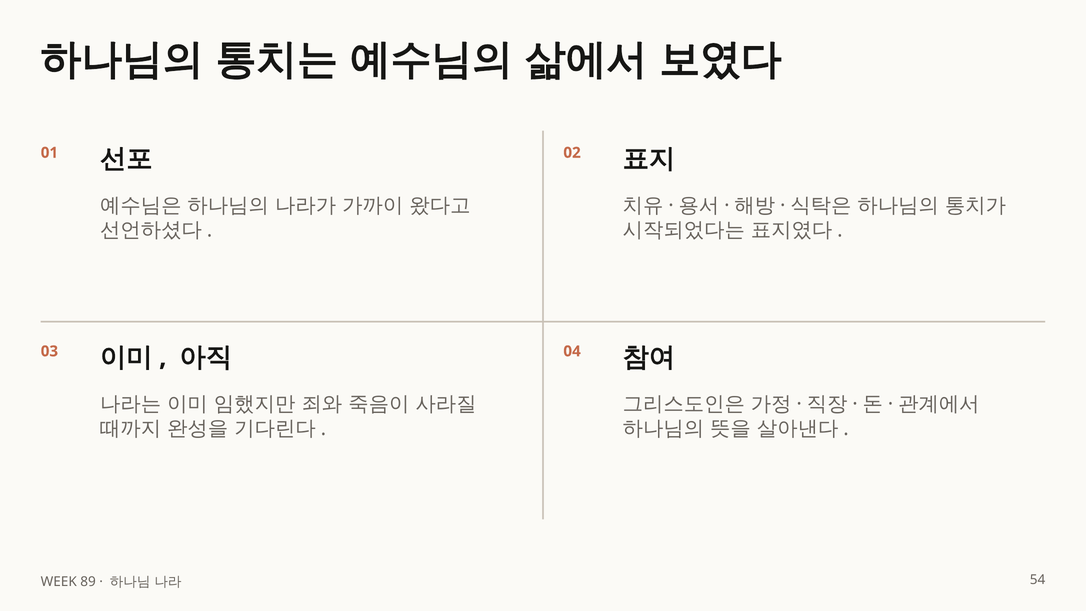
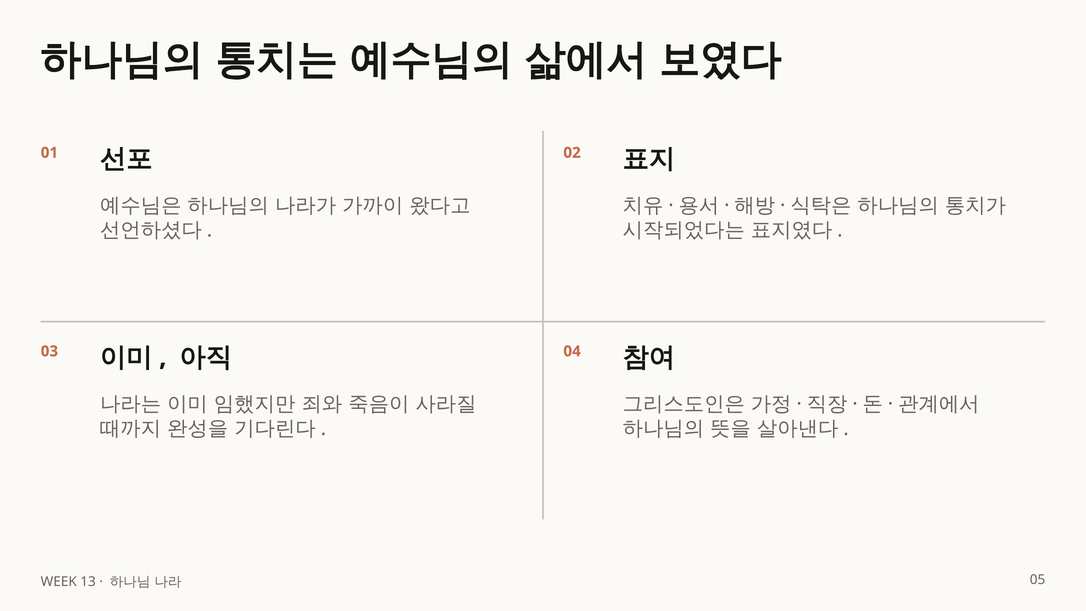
89: 89 -> 13
54: 54 -> 05
